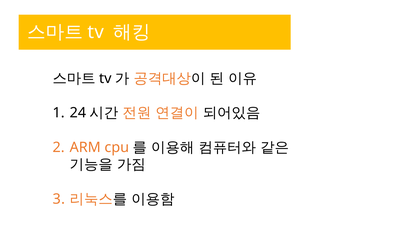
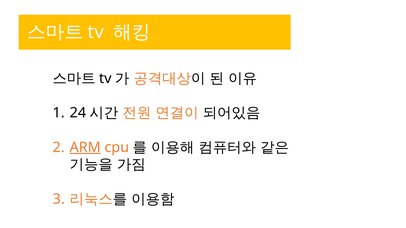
ARM underline: none -> present
